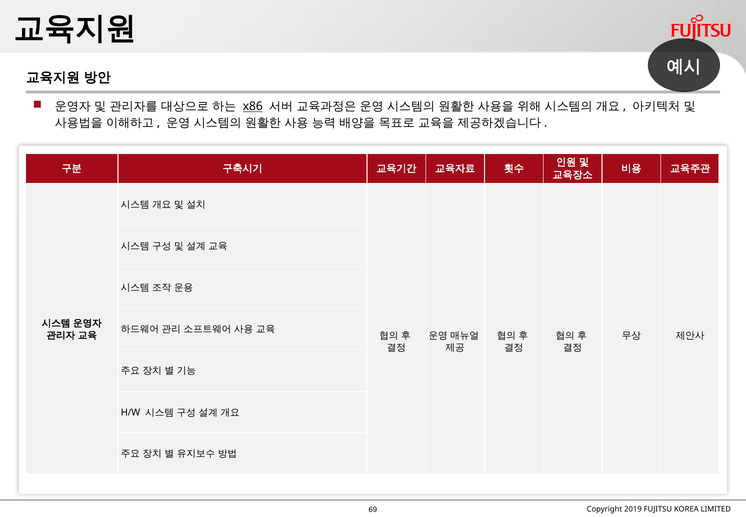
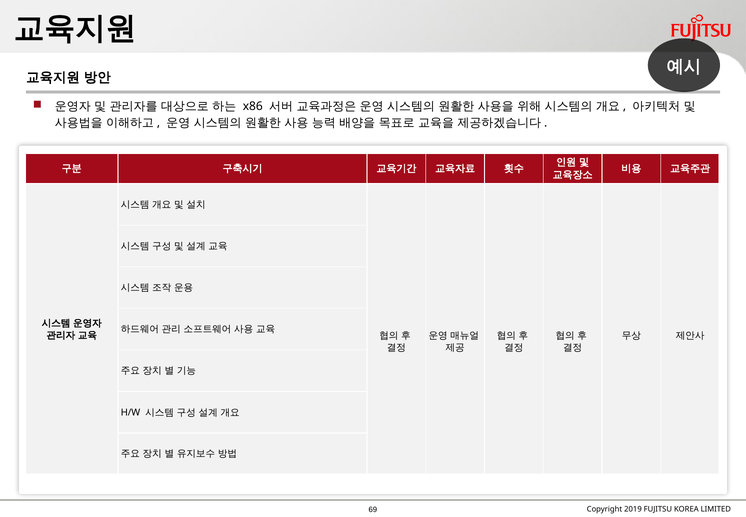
x86 underline: present -> none
